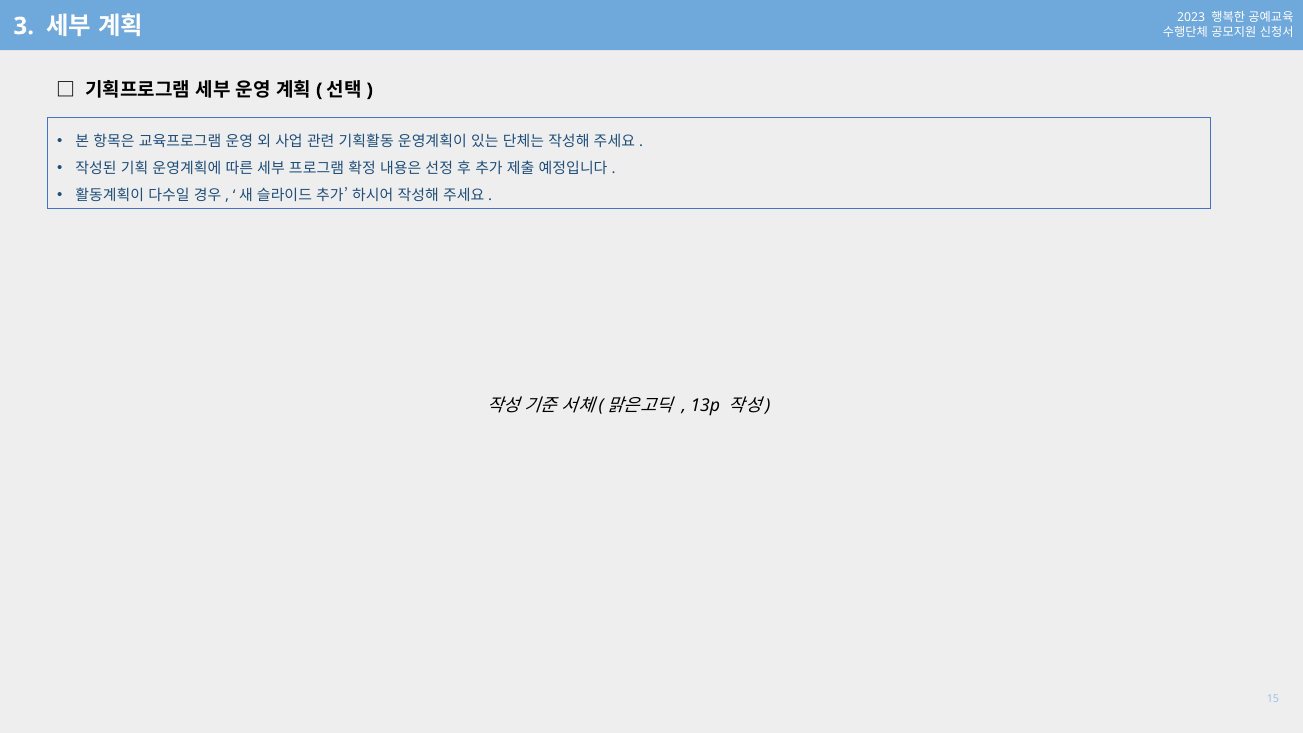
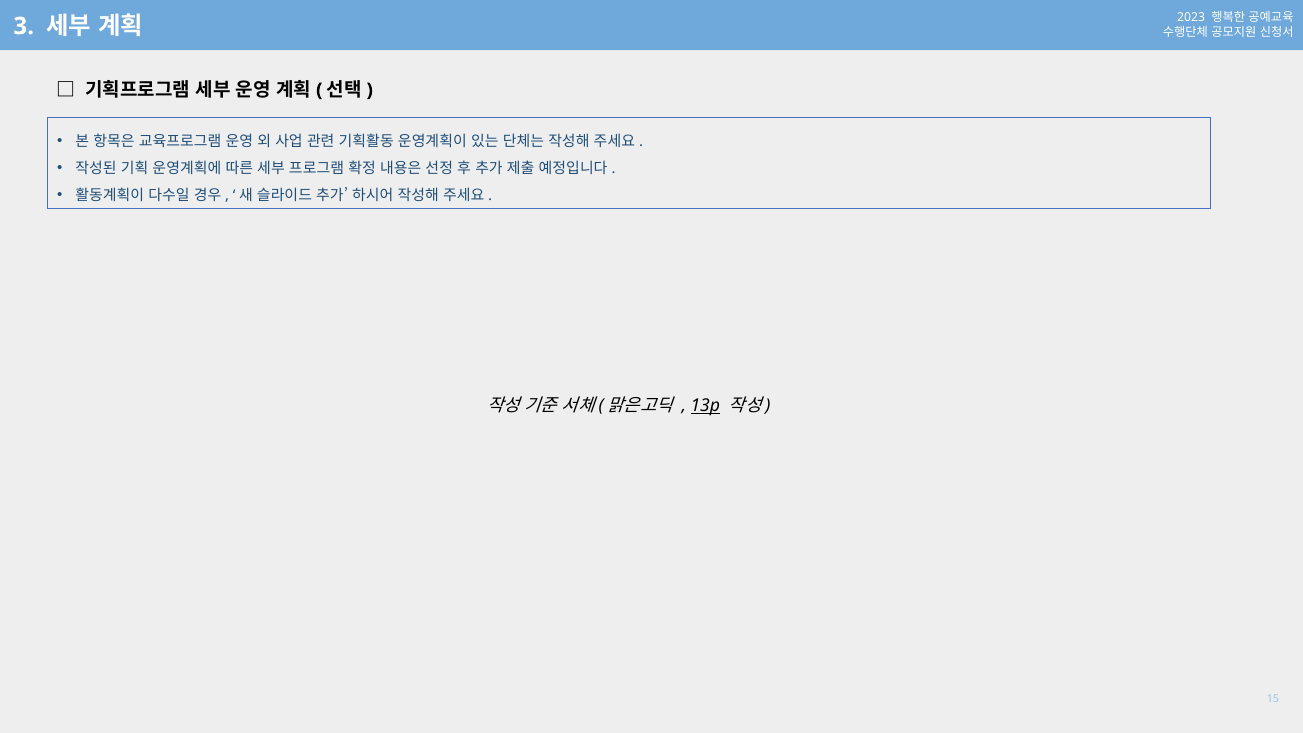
13p underline: none -> present
